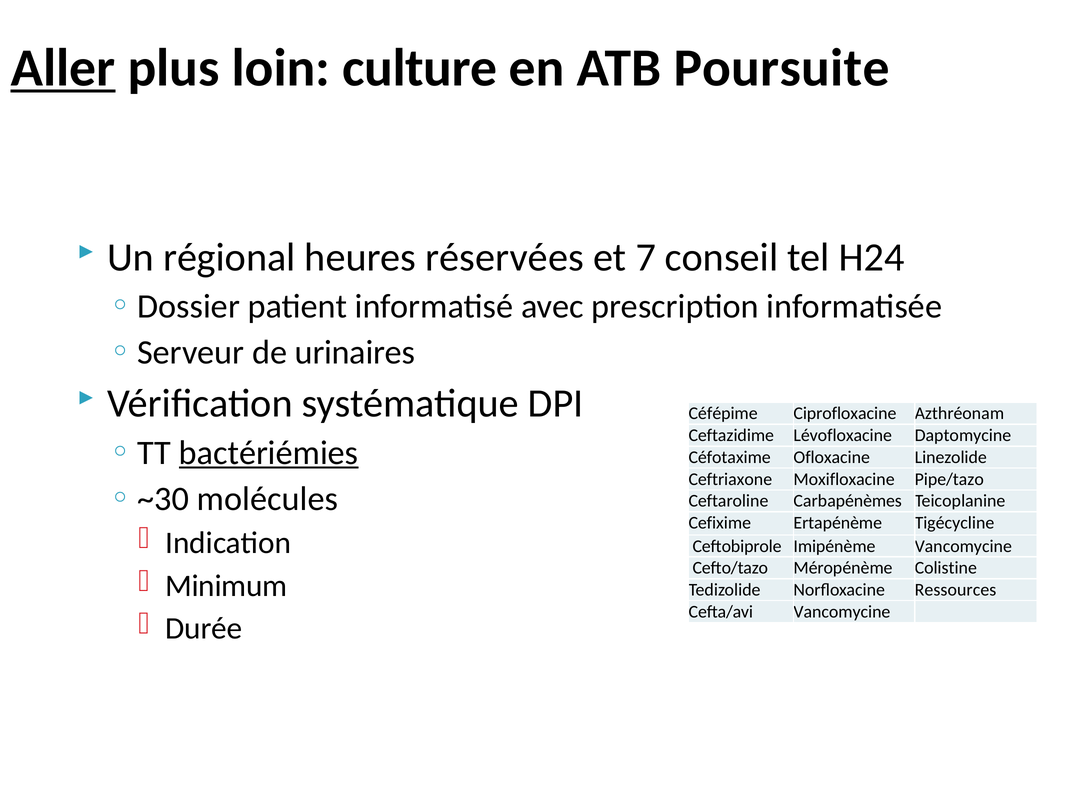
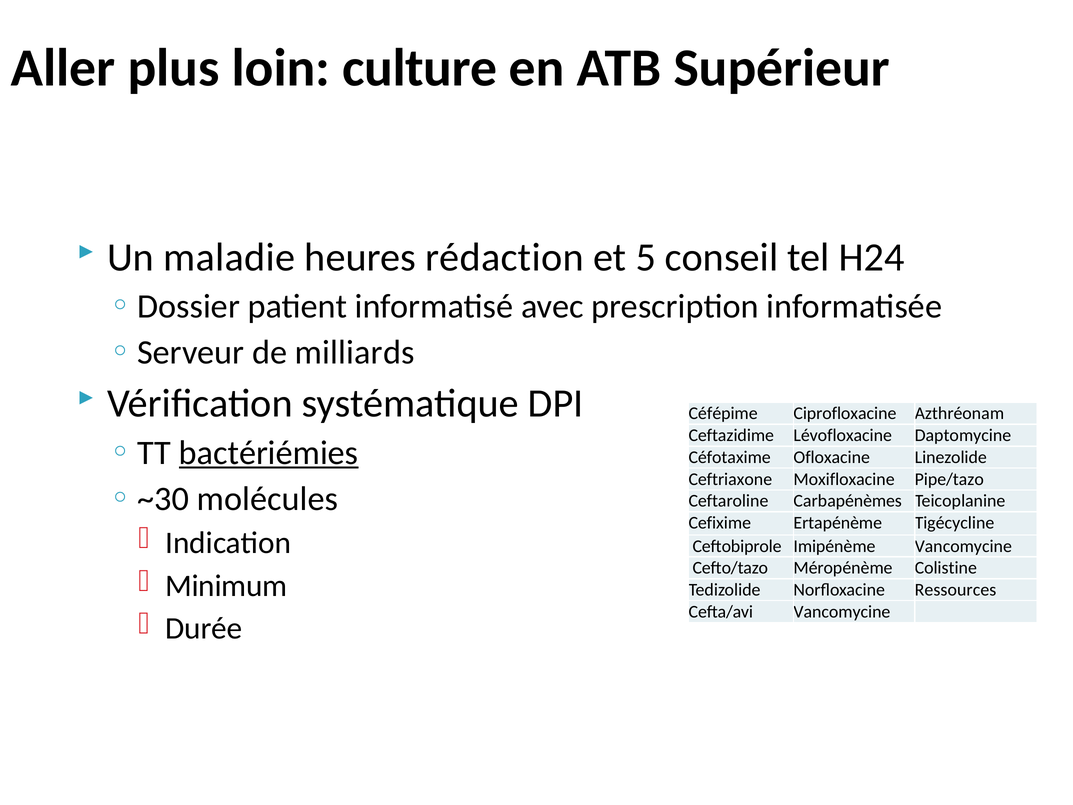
Aller underline: present -> none
Poursuite: Poursuite -> Supérieur
régional: régional -> maladie
réservées: réservées -> rédaction
7: 7 -> 5
urinaires: urinaires -> milliards
